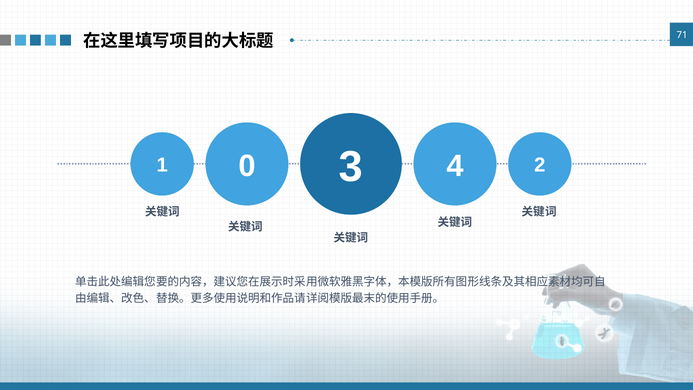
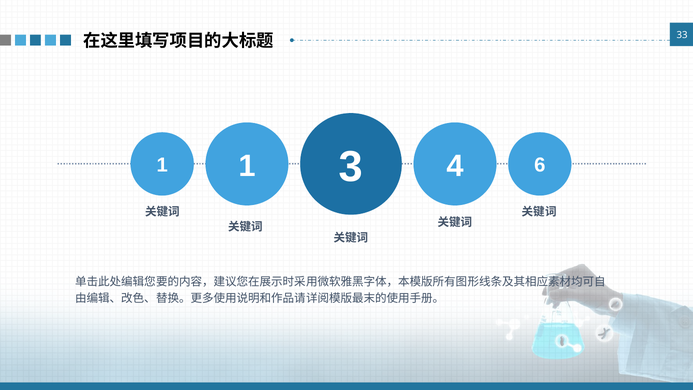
71: 71 -> 33
1 0: 0 -> 1
2: 2 -> 6
